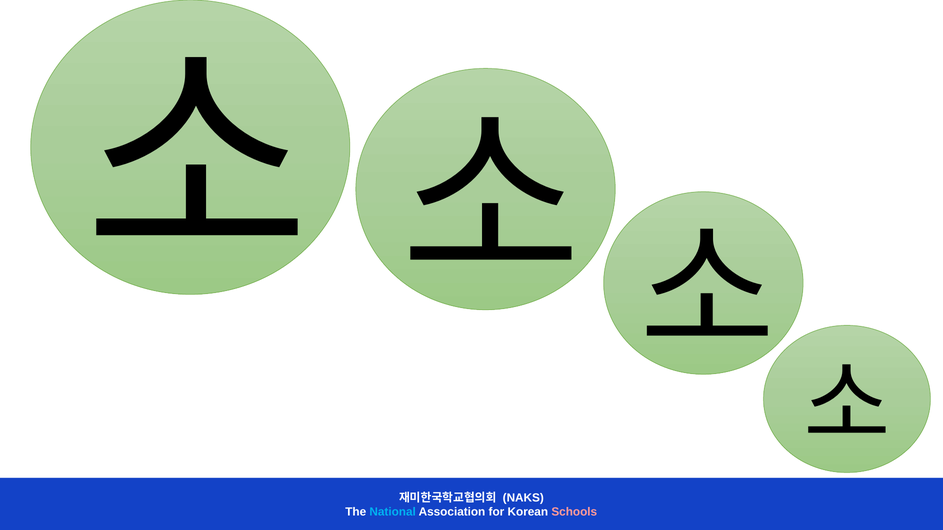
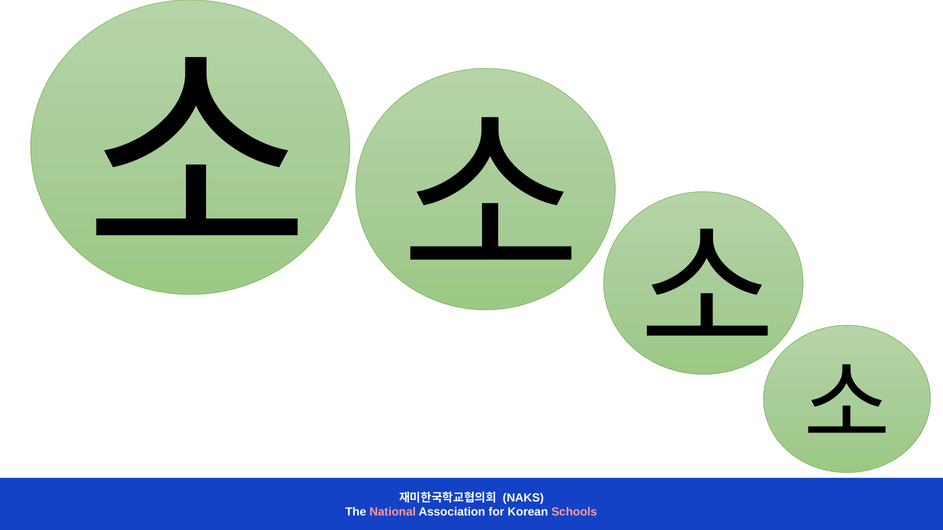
National colour: light blue -> pink
